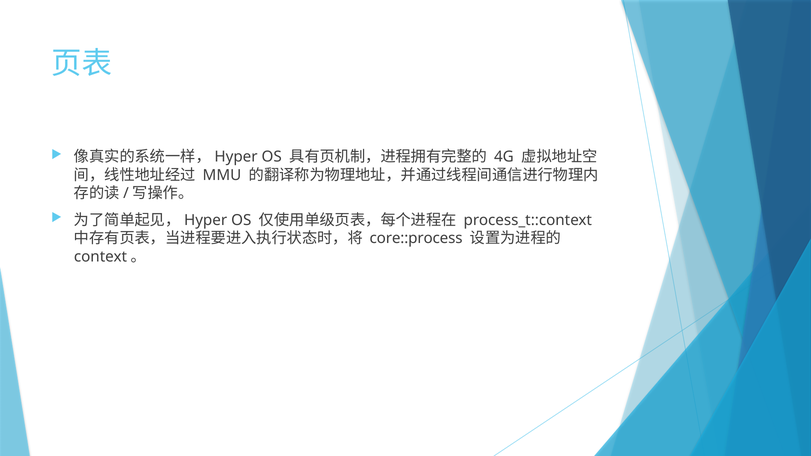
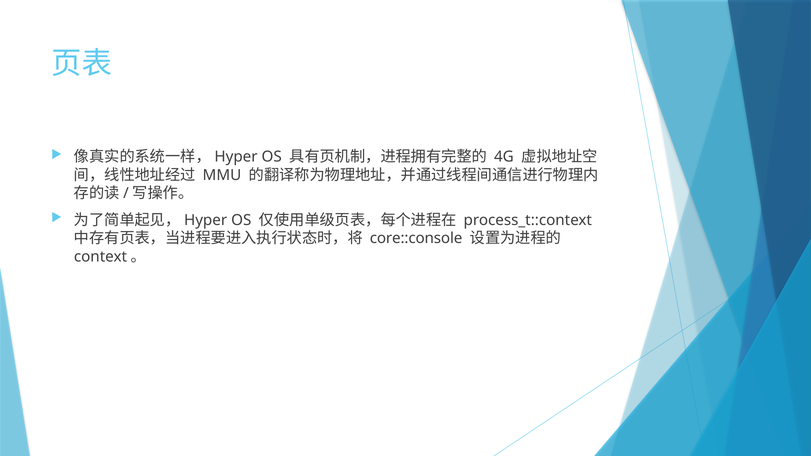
core::process: core::process -> core::console
